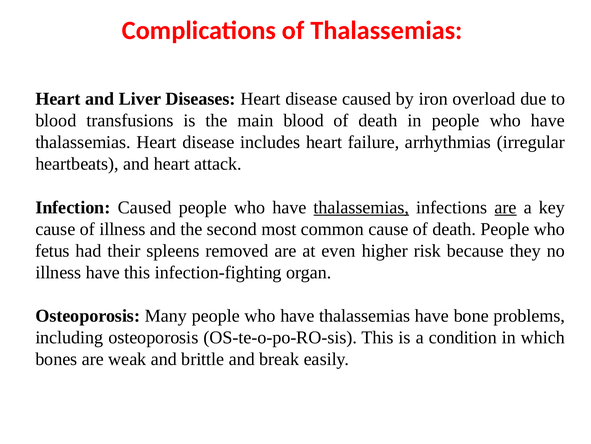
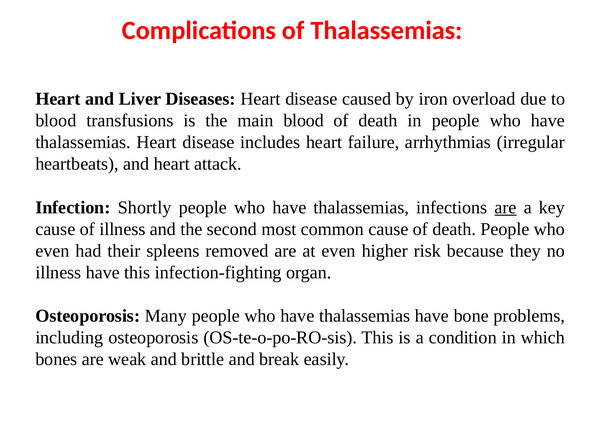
Infection Caused: Caused -> Shortly
thalassemias at (361, 207) underline: present -> none
fetus at (52, 250): fetus -> even
